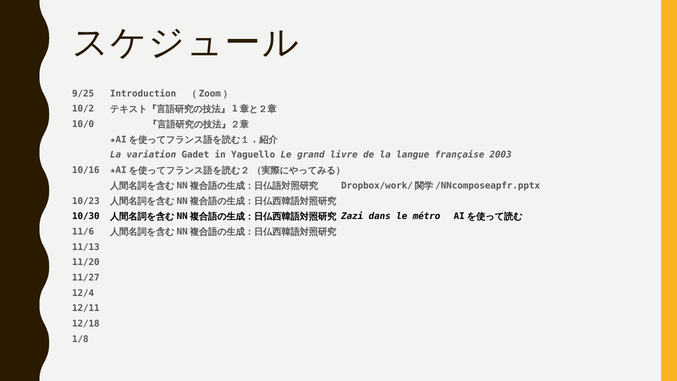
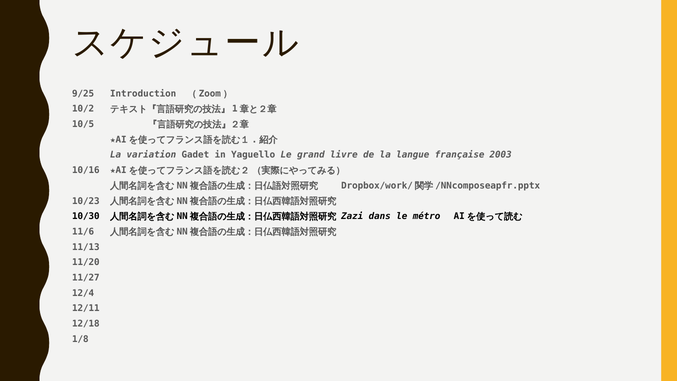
10/0: 10/0 -> 10/5
